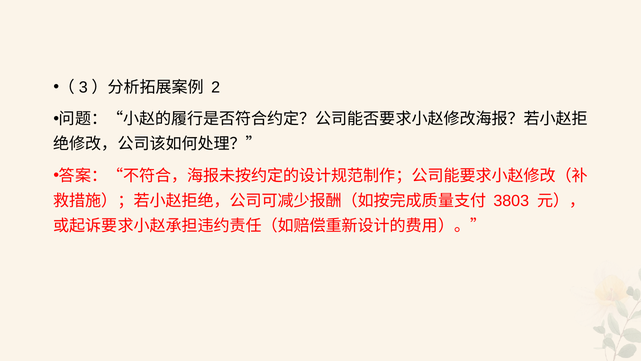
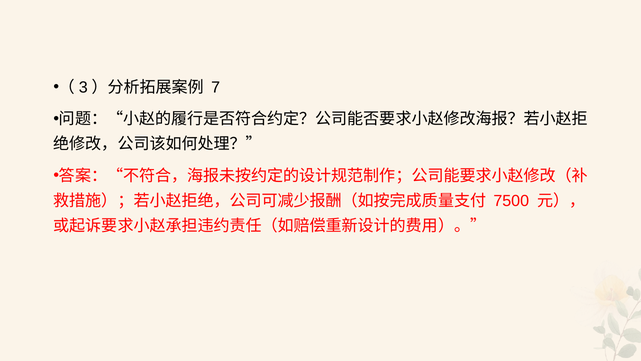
2: 2 -> 7
3803: 3803 -> 7500
